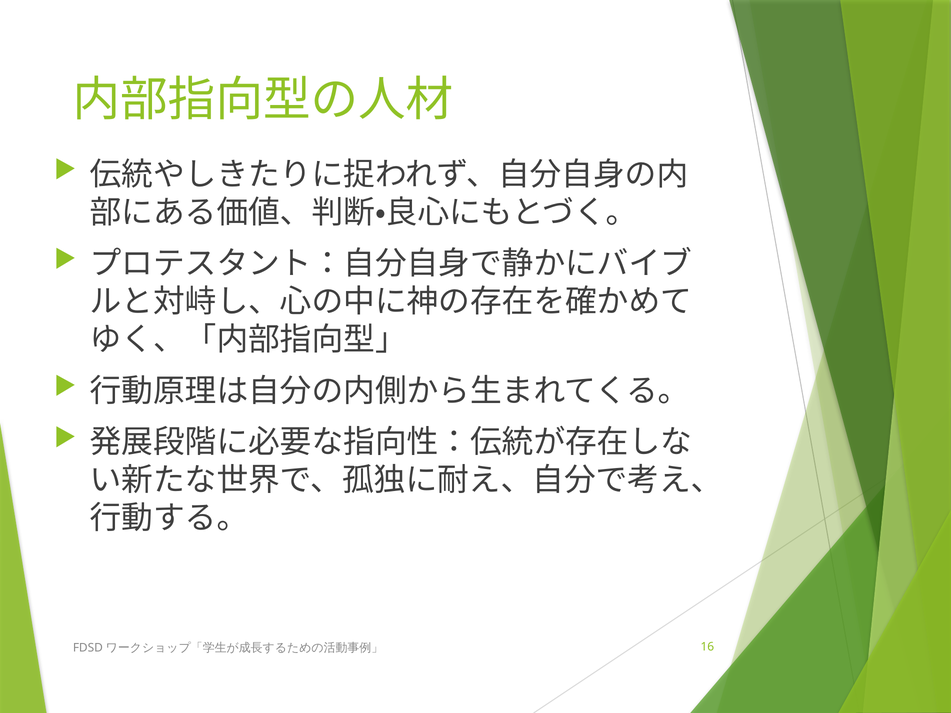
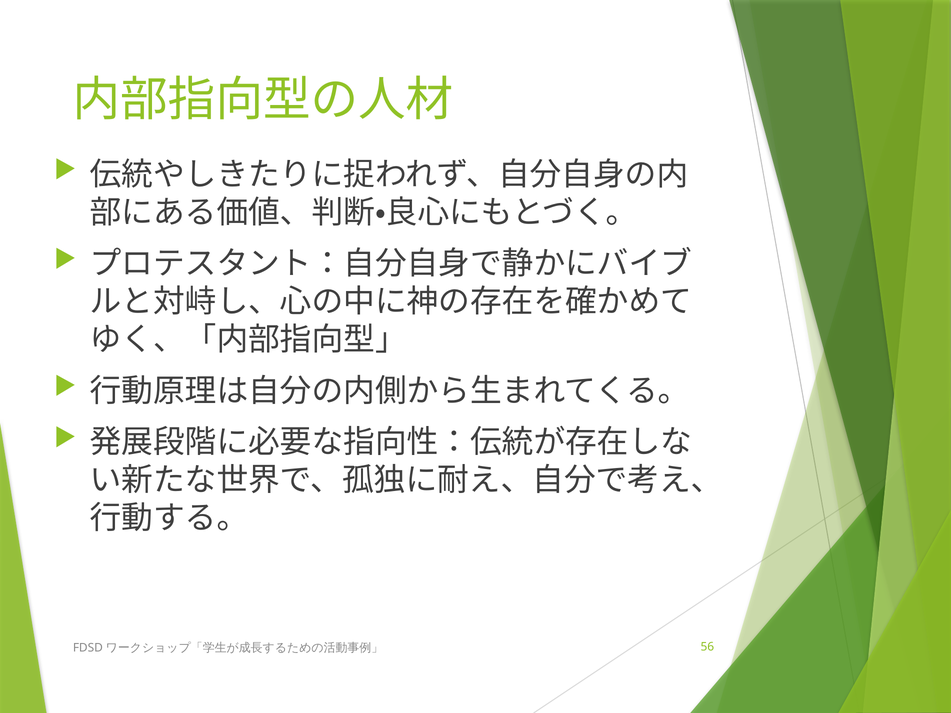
16: 16 -> 56
